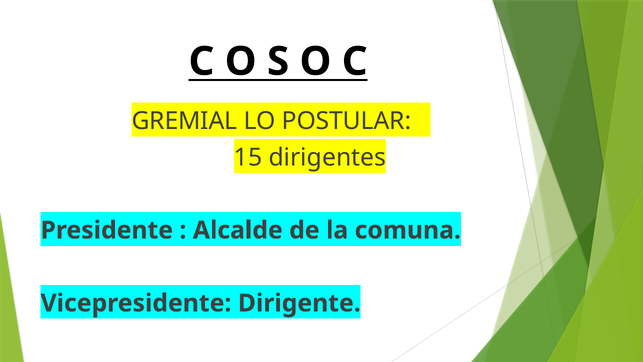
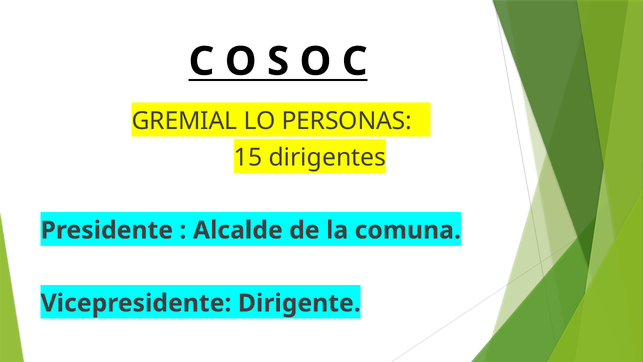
POSTULAR: POSTULAR -> PERSONAS
